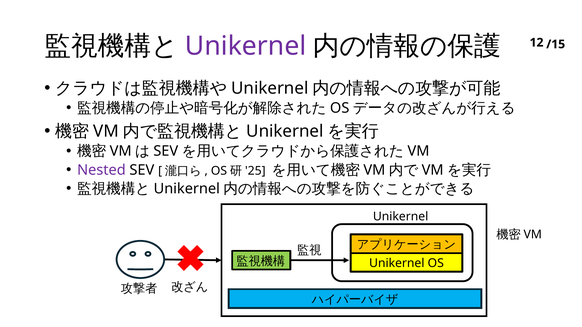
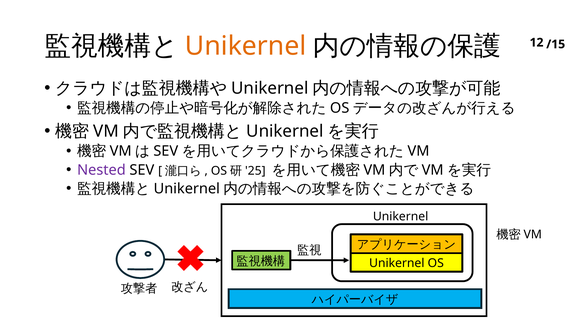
Unikernel at (246, 46) colour: purple -> orange
